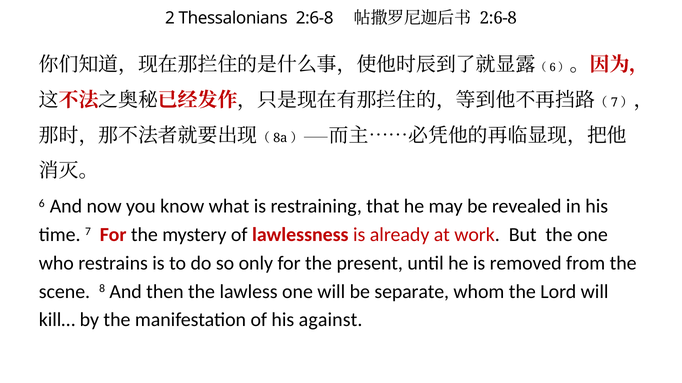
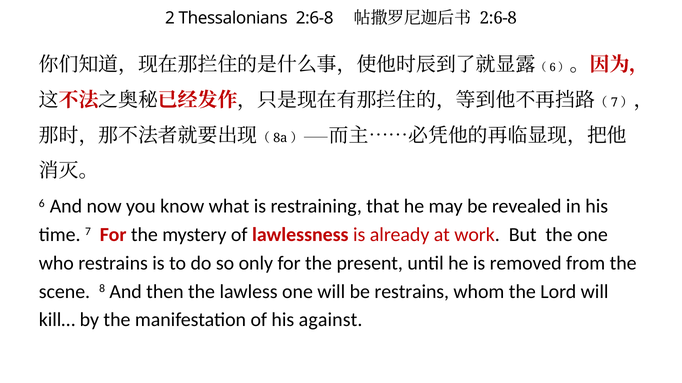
be separate: separate -> restrains
